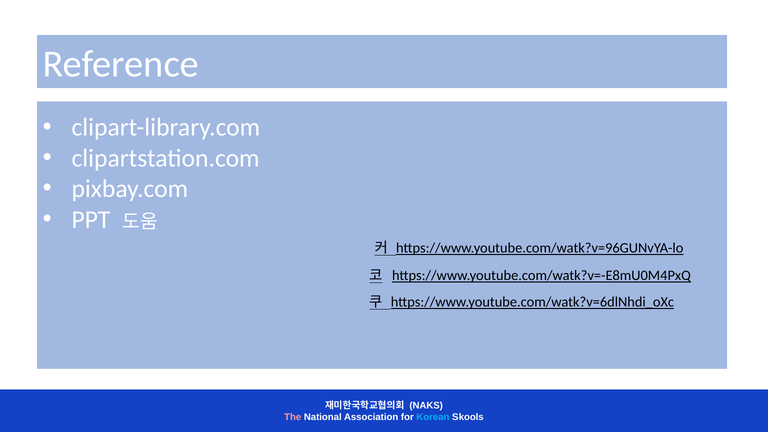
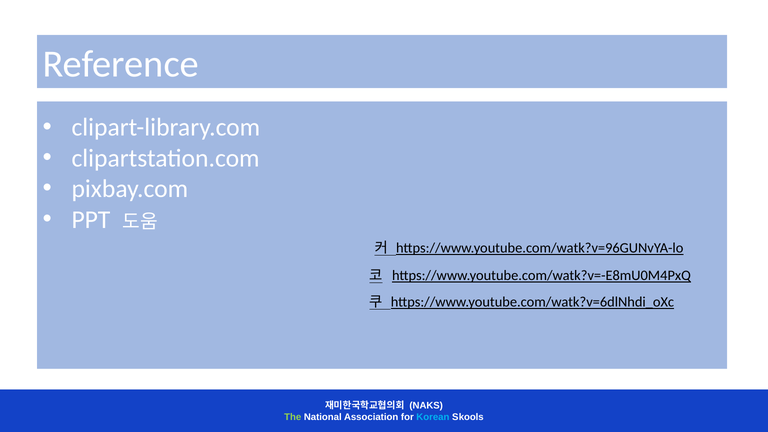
The colour: pink -> light green
